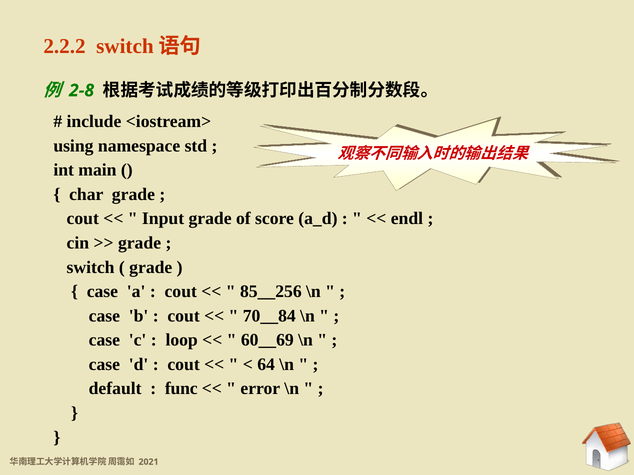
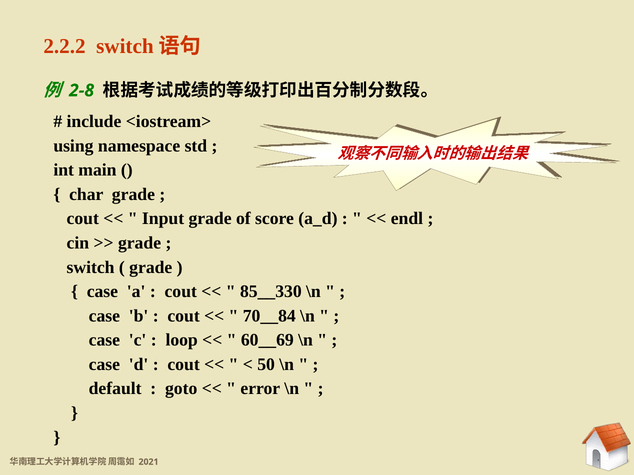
85__256: 85__256 -> 85__330
64: 64 -> 50
func: func -> goto
